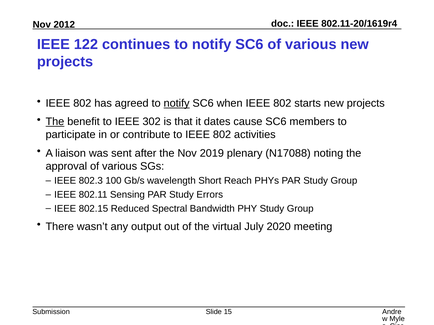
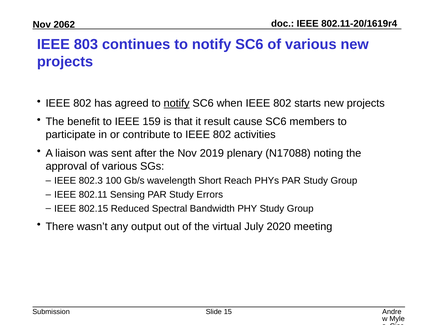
2012: 2012 -> 2062
122: 122 -> 803
The at (55, 122) underline: present -> none
302: 302 -> 159
dates: dates -> result
